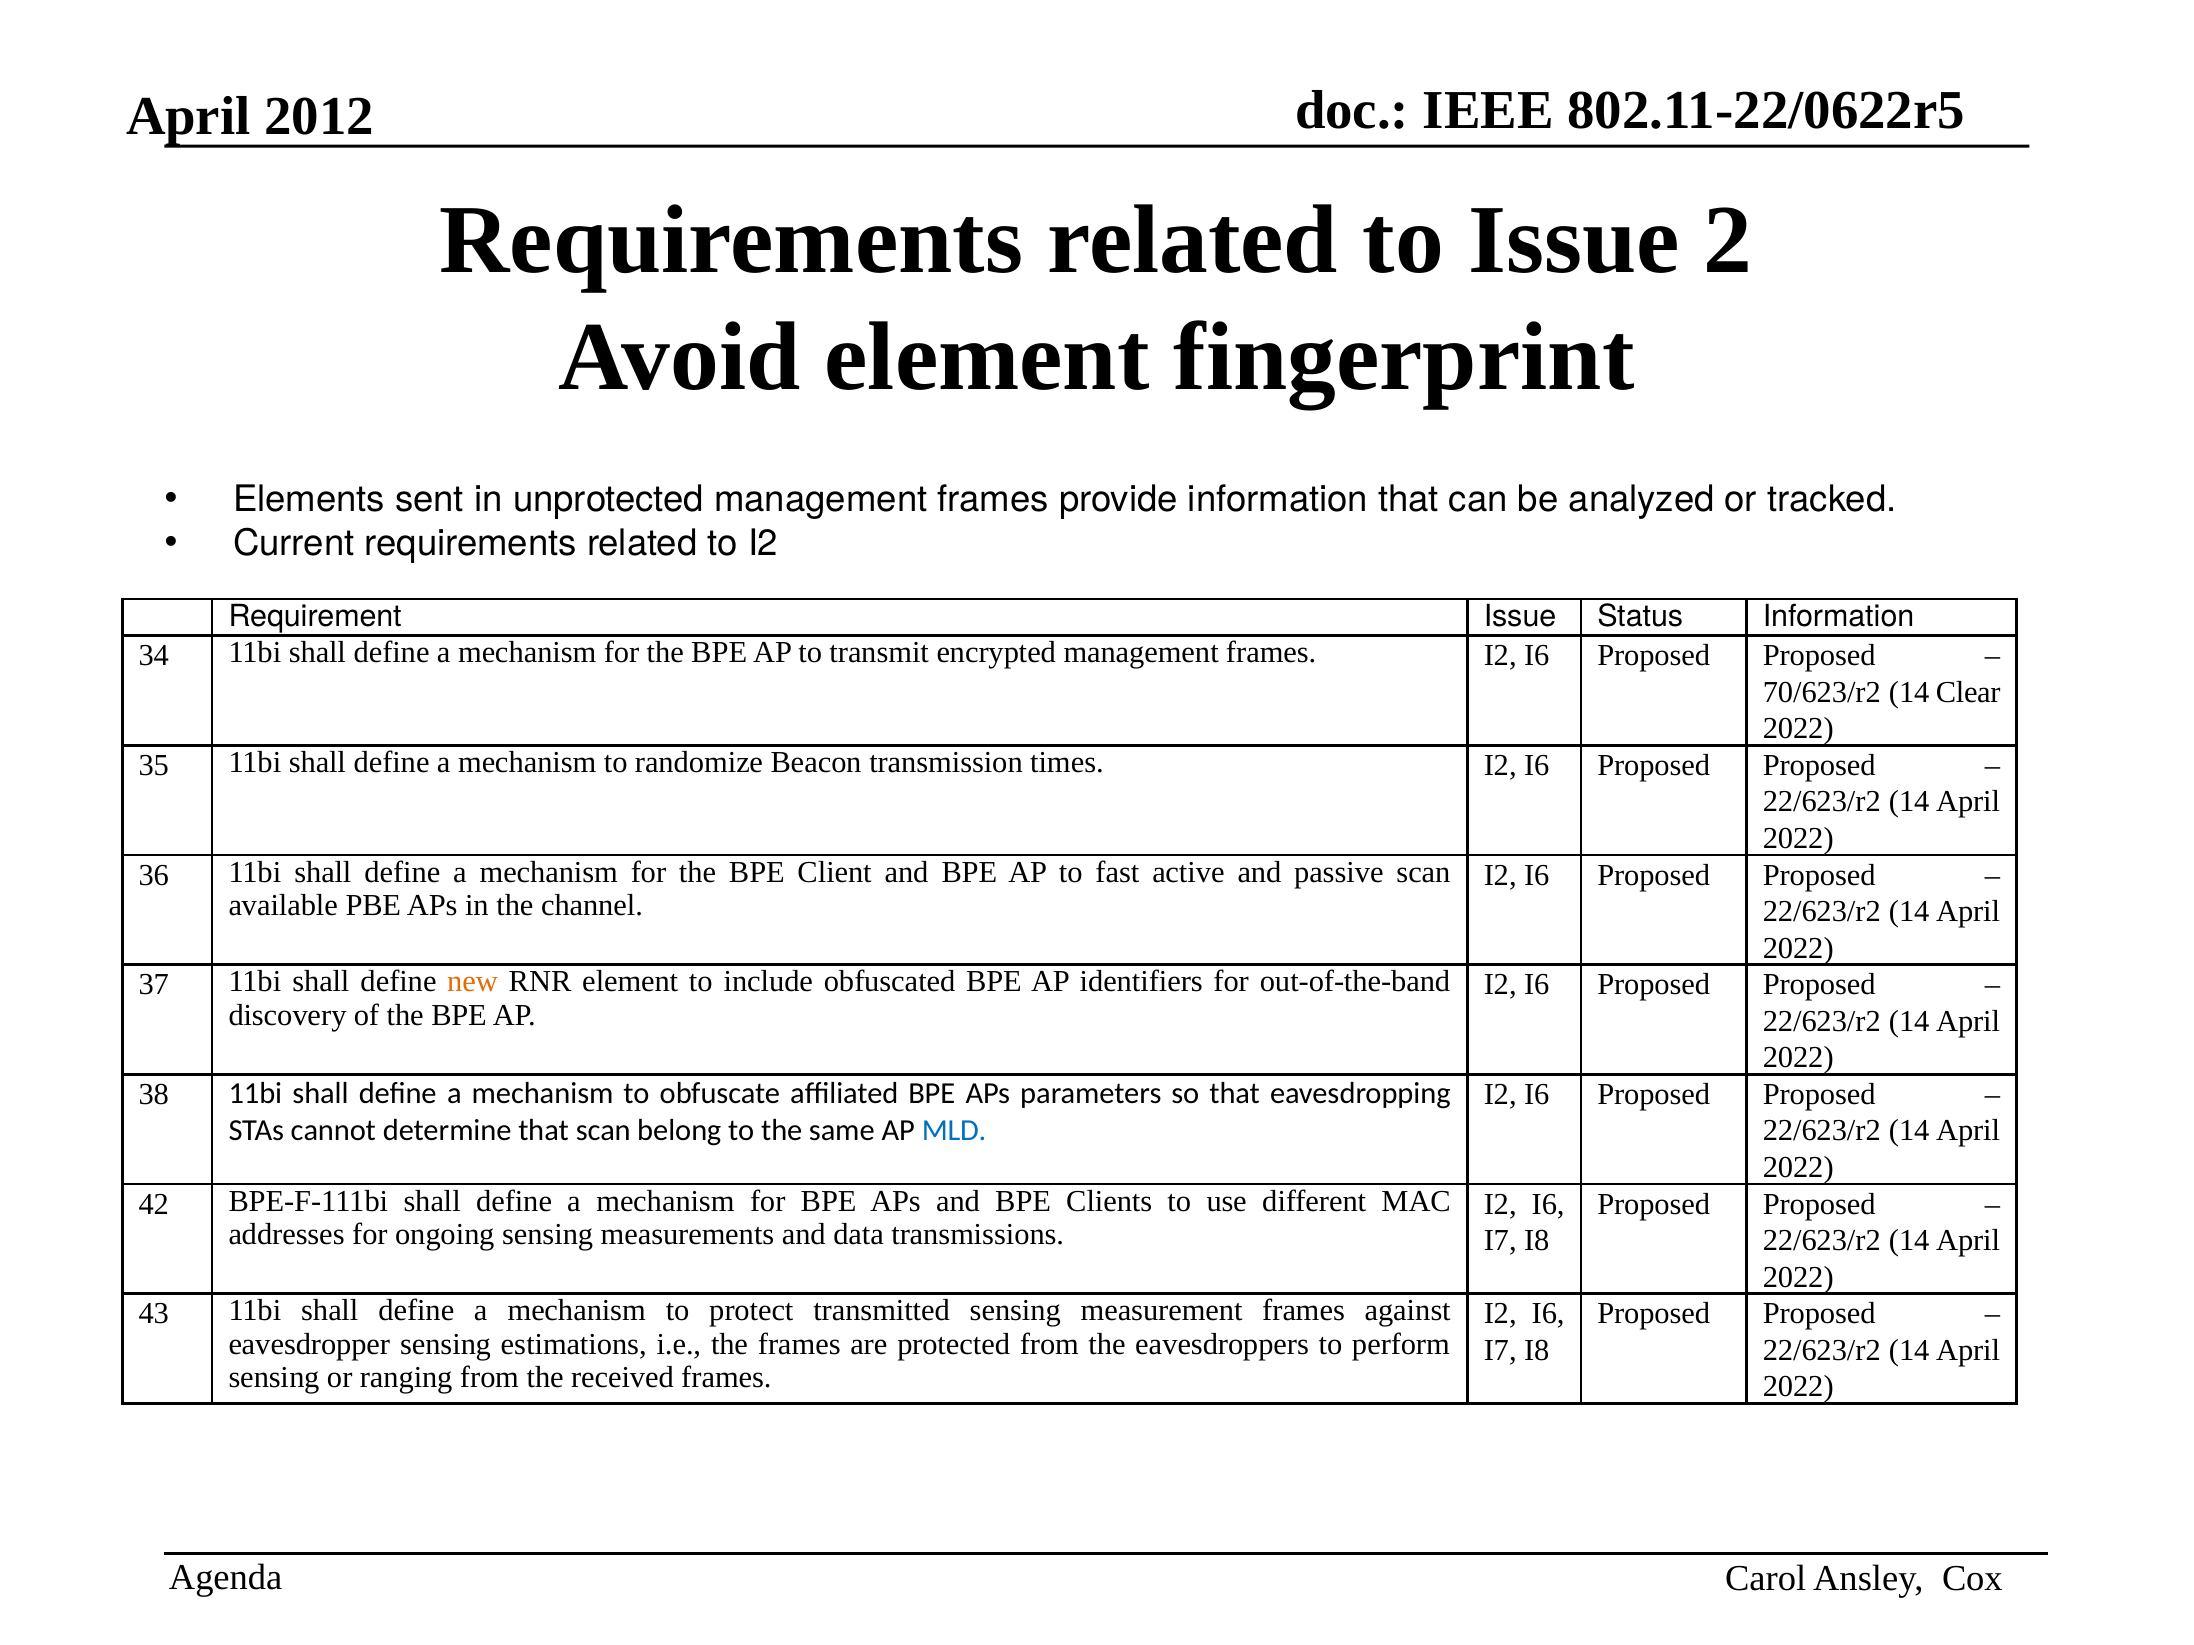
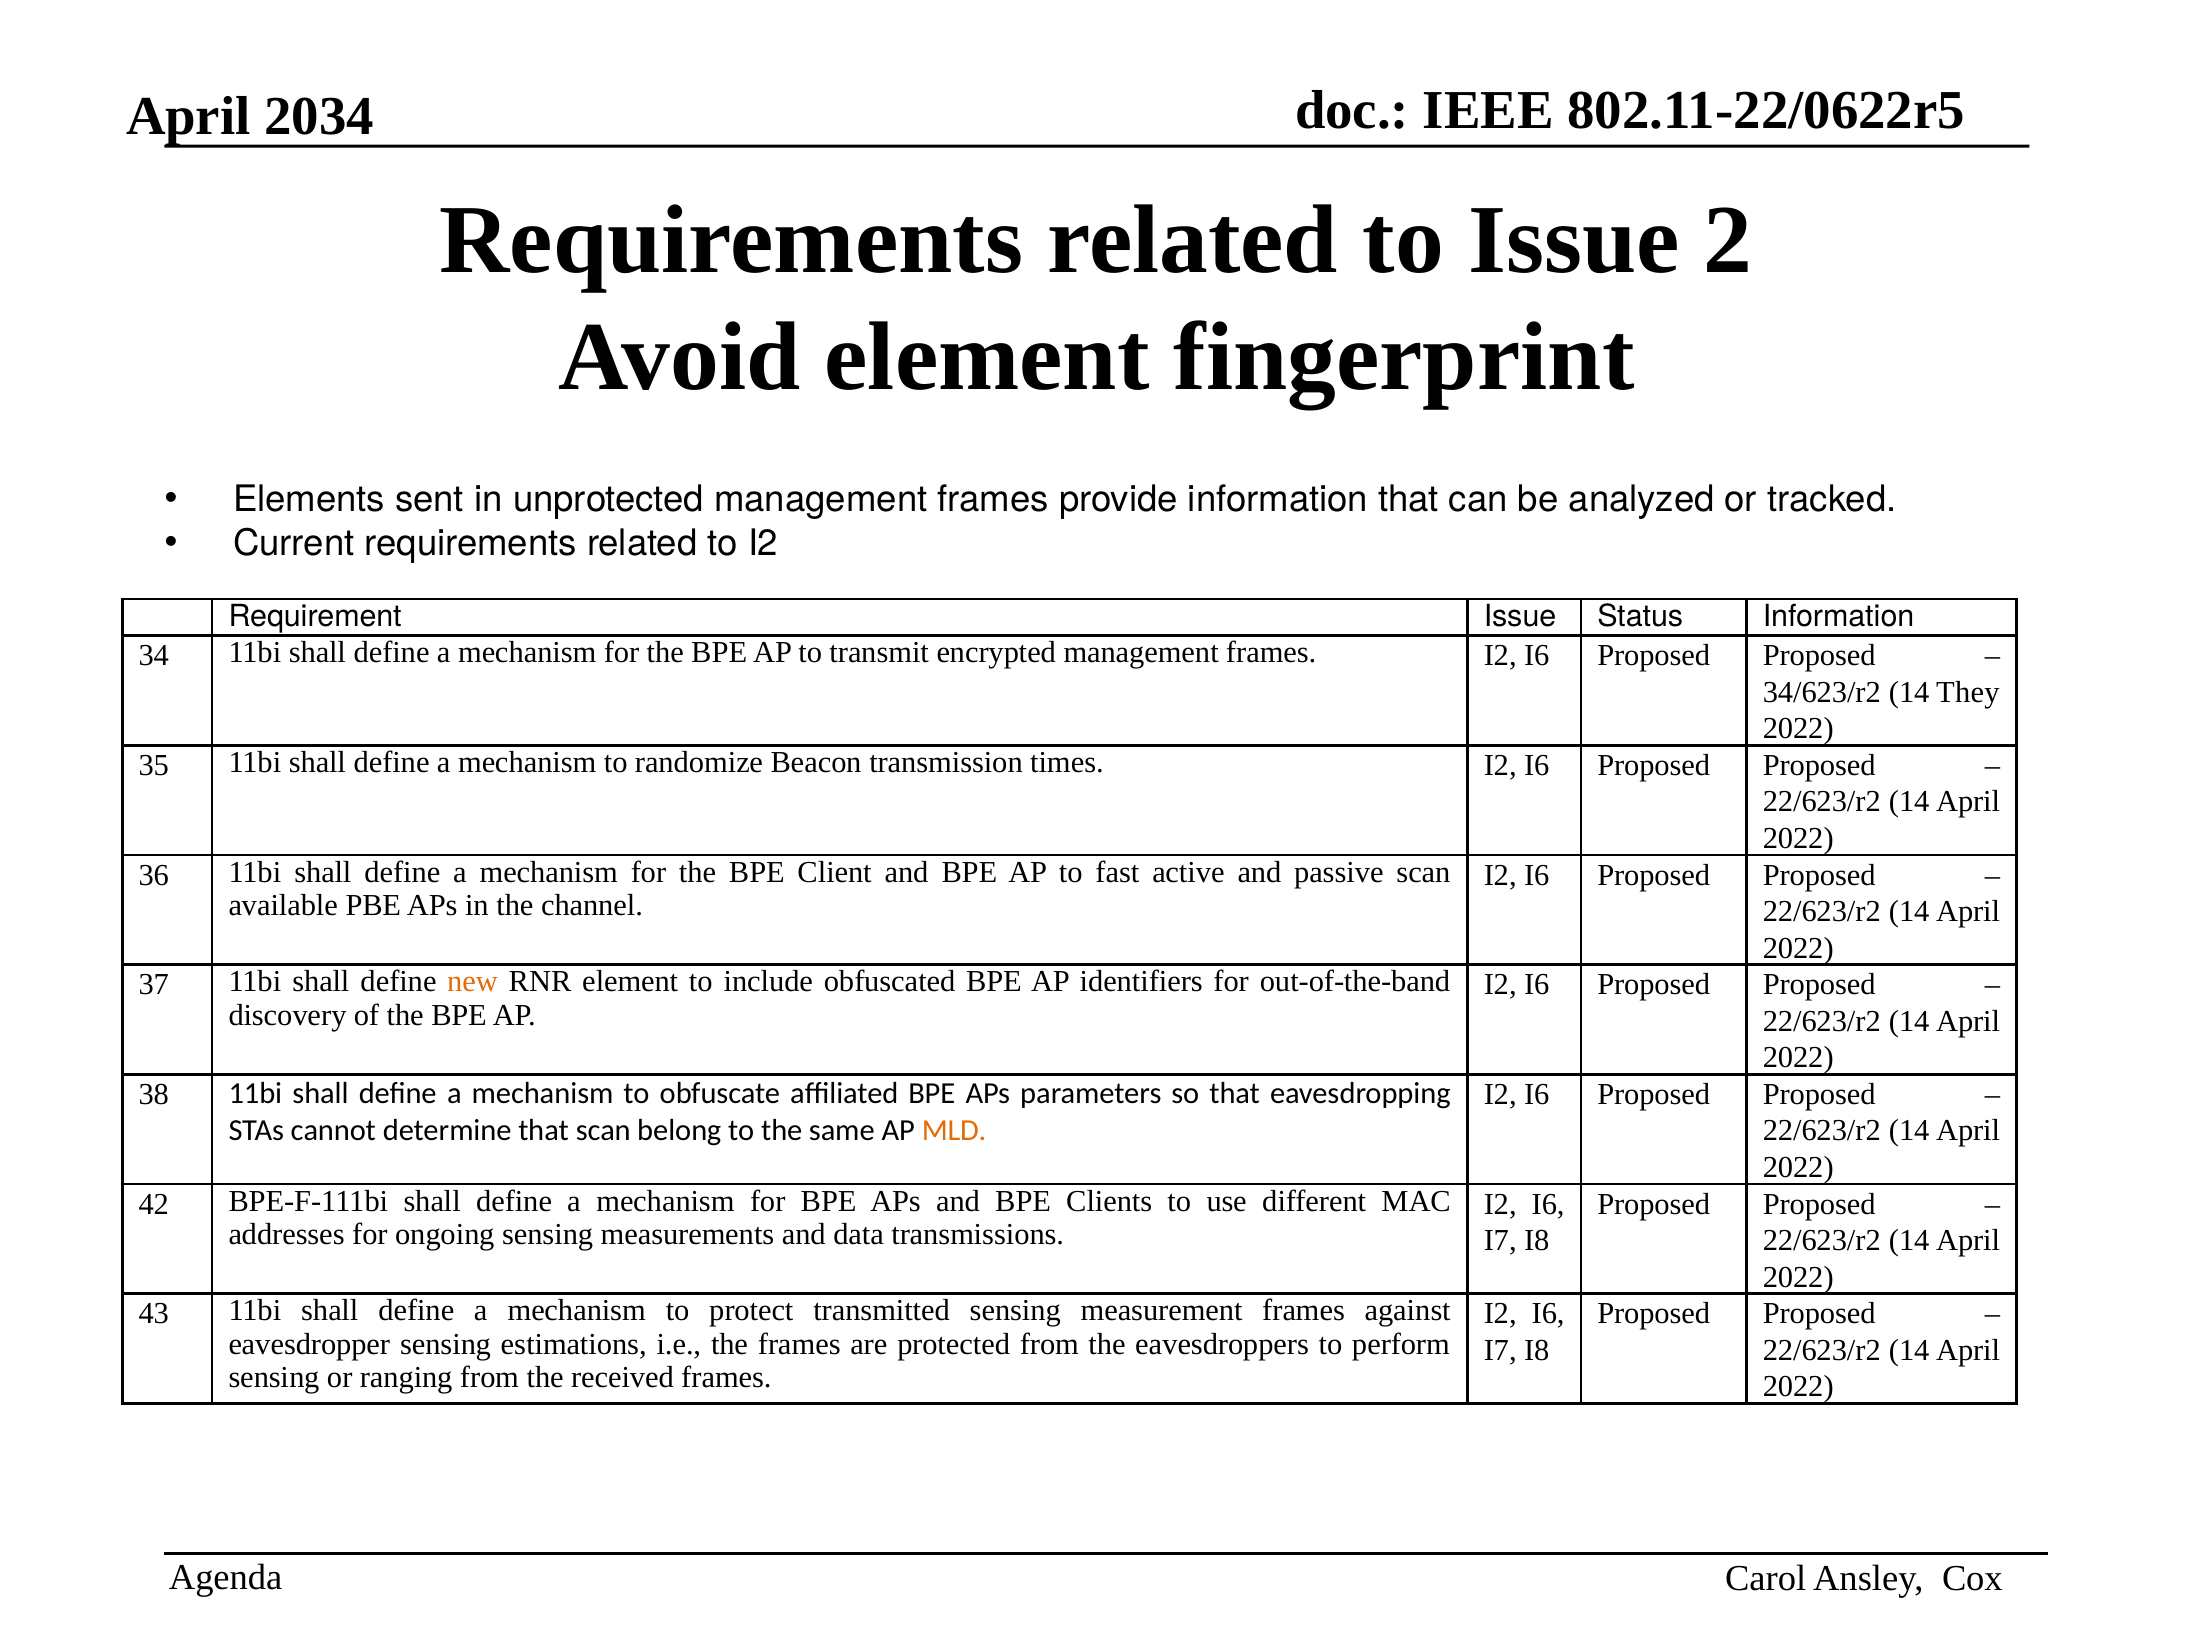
2012: 2012 -> 2034
70/623/r2: 70/623/r2 -> 34/623/r2
Clear: Clear -> They
MLD colour: blue -> orange
